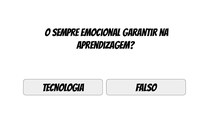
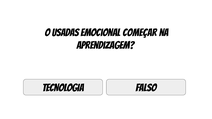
sempre: sempre -> usadas
garantir: garantir -> começar
